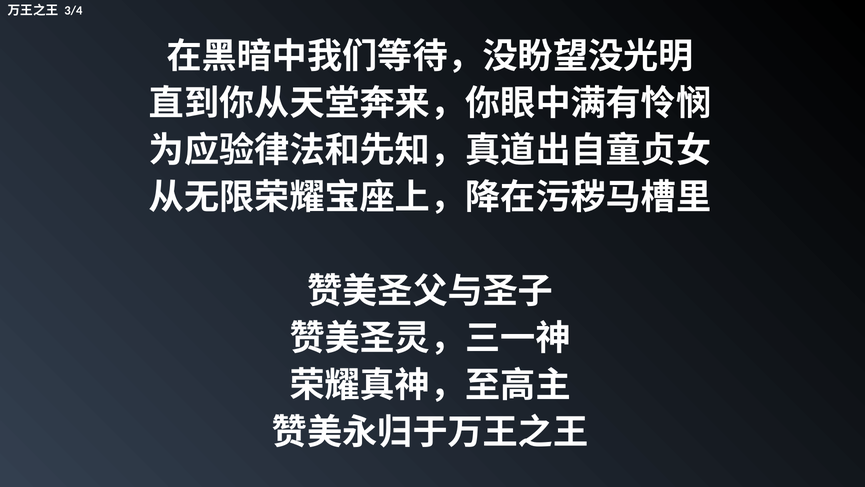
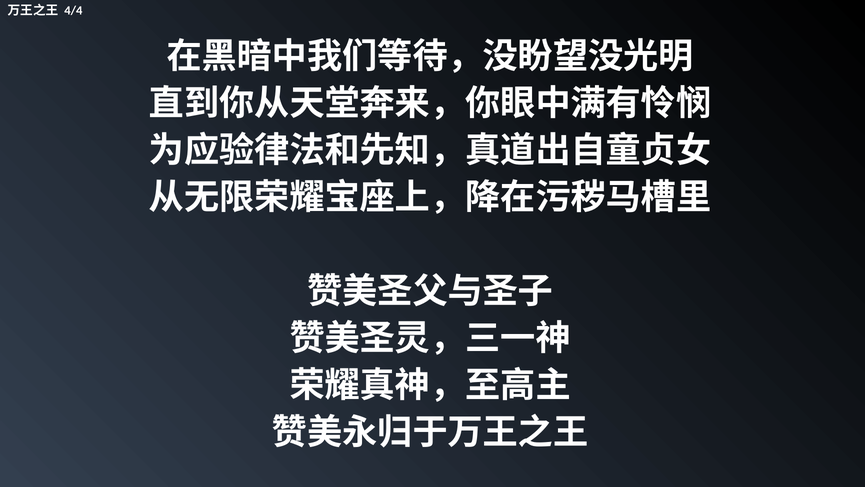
3/4: 3/4 -> 4/4
